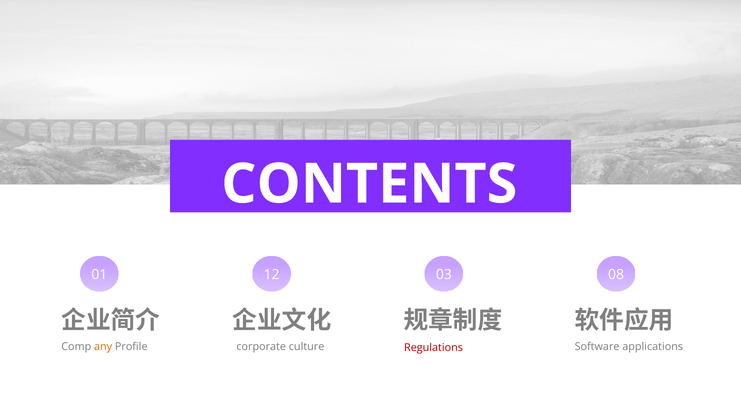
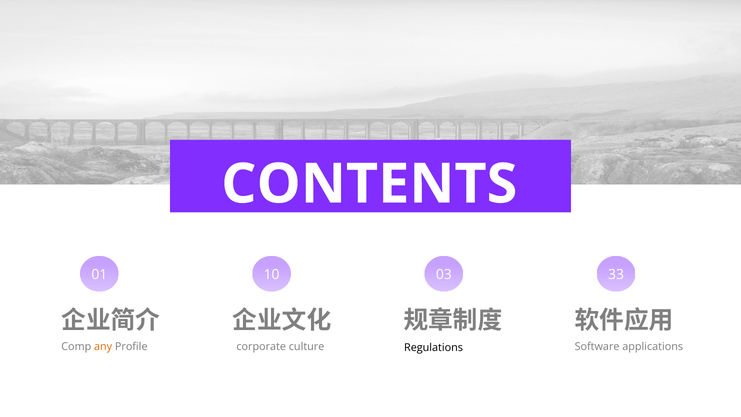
12: 12 -> 10
08: 08 -> 33
Regulations colour: red -> black
